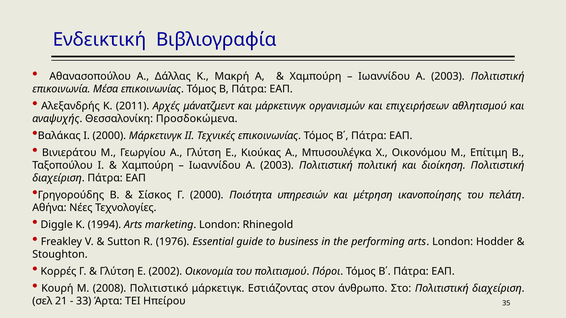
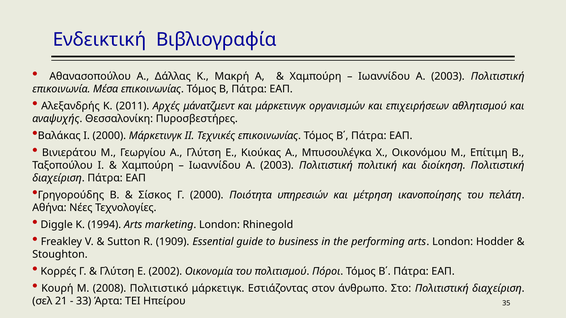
Προσδοκώμενα: Προσδοκώμενα -> Πυροσβεστήρες
1976: 1976 -> 1909
